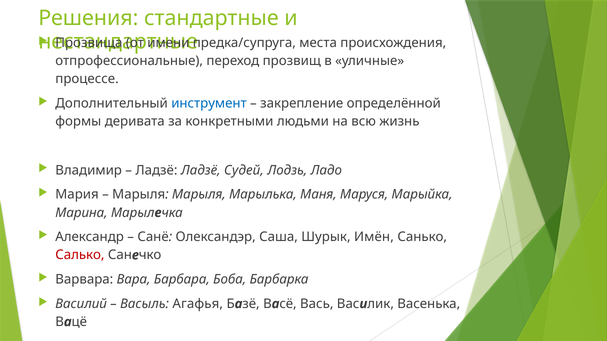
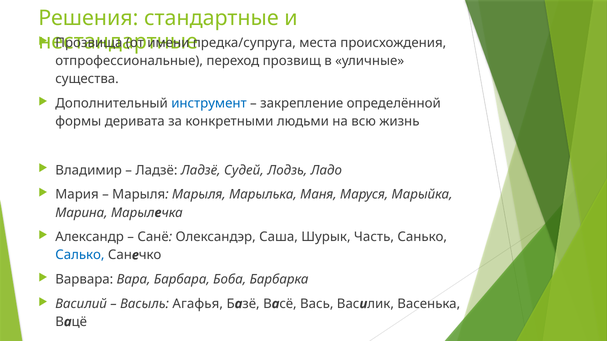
процессе: процессе -> существа
Имён: Имён -> Часть
Салько colour: red -> blue
